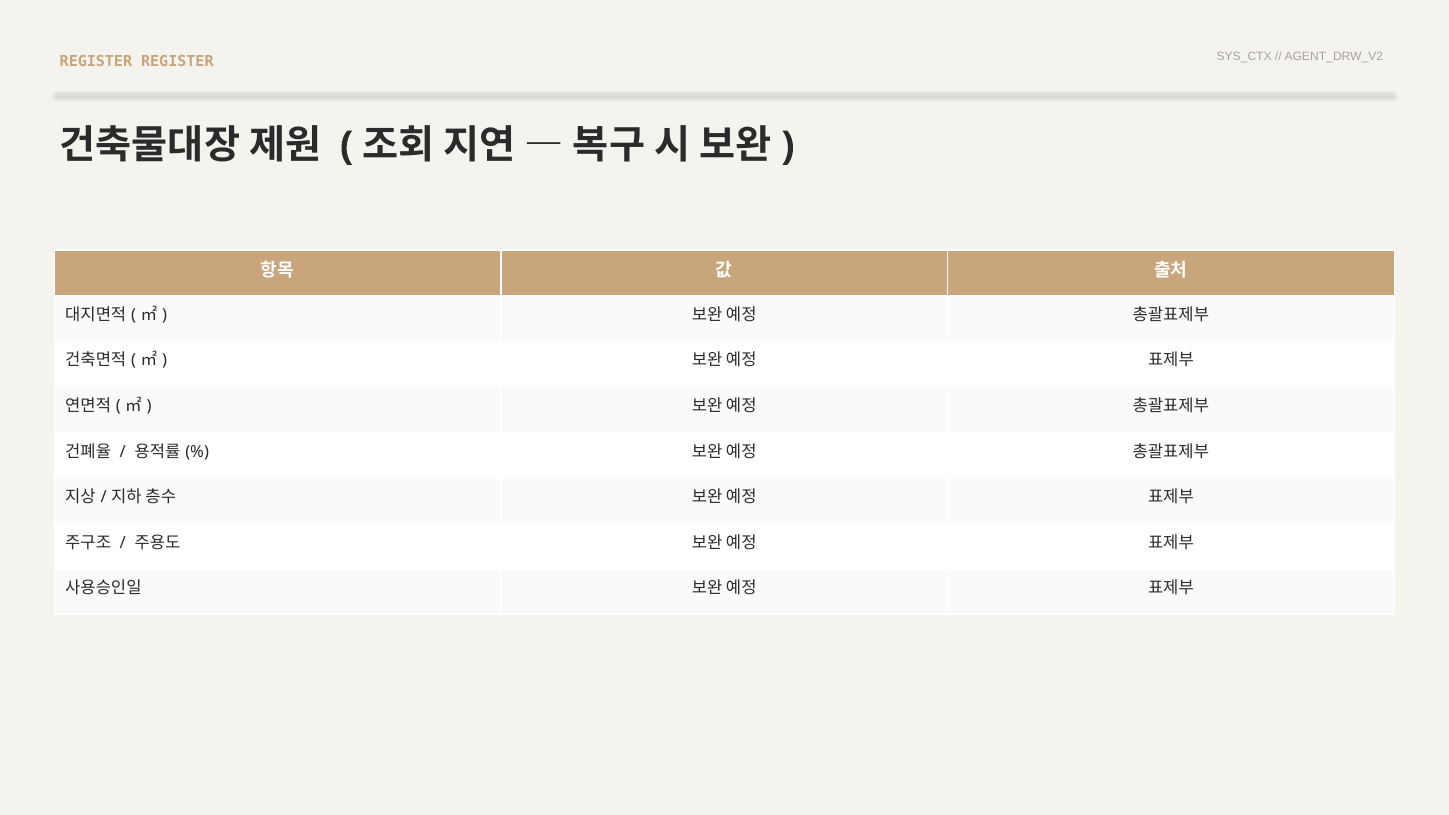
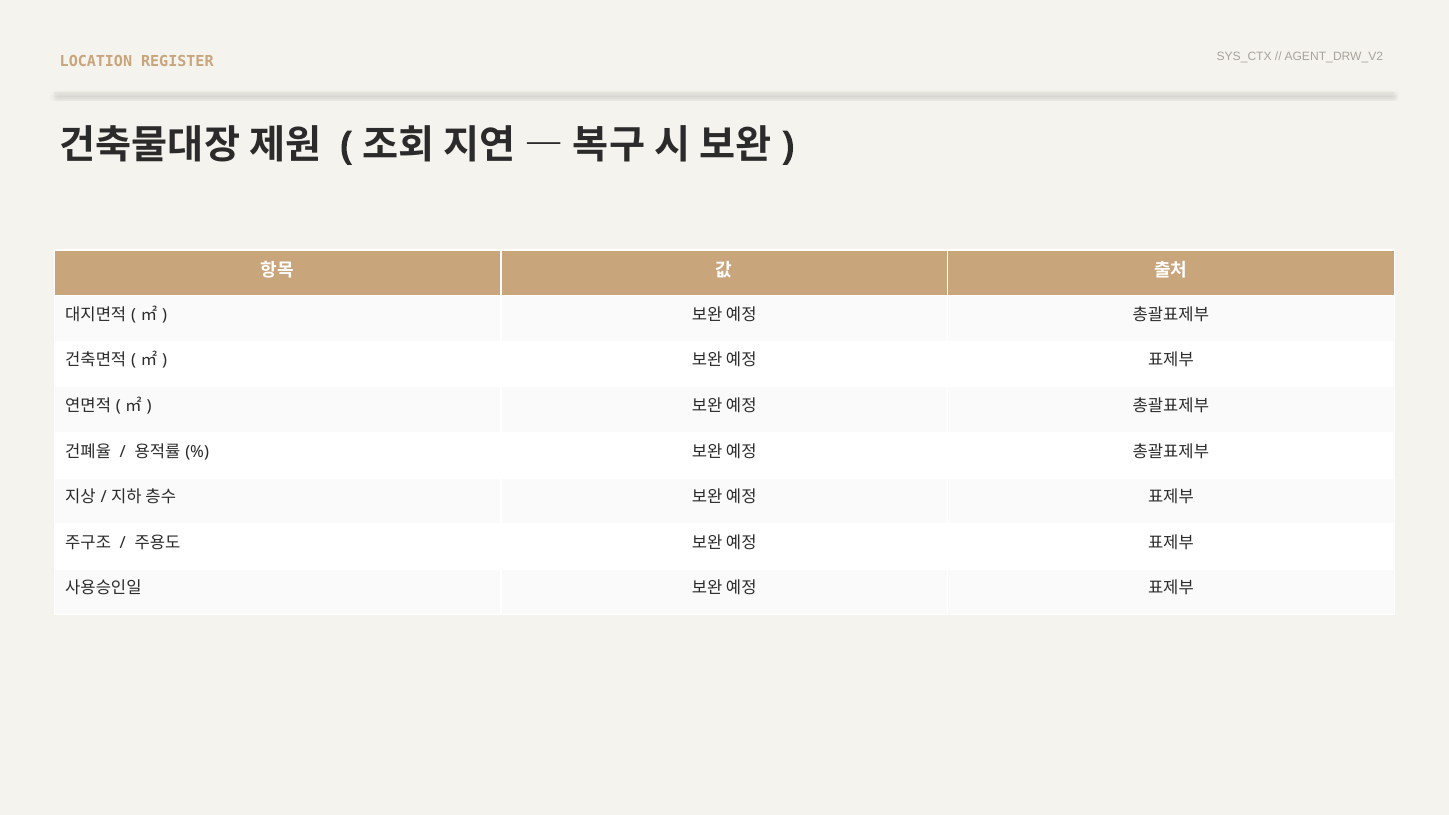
REGISTER at (96, 61): REGISTER -> LOCATION
